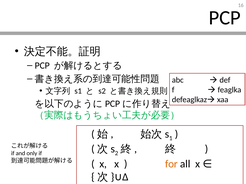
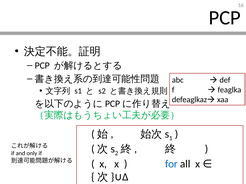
for at (171, 164) colour: orange -> blue
